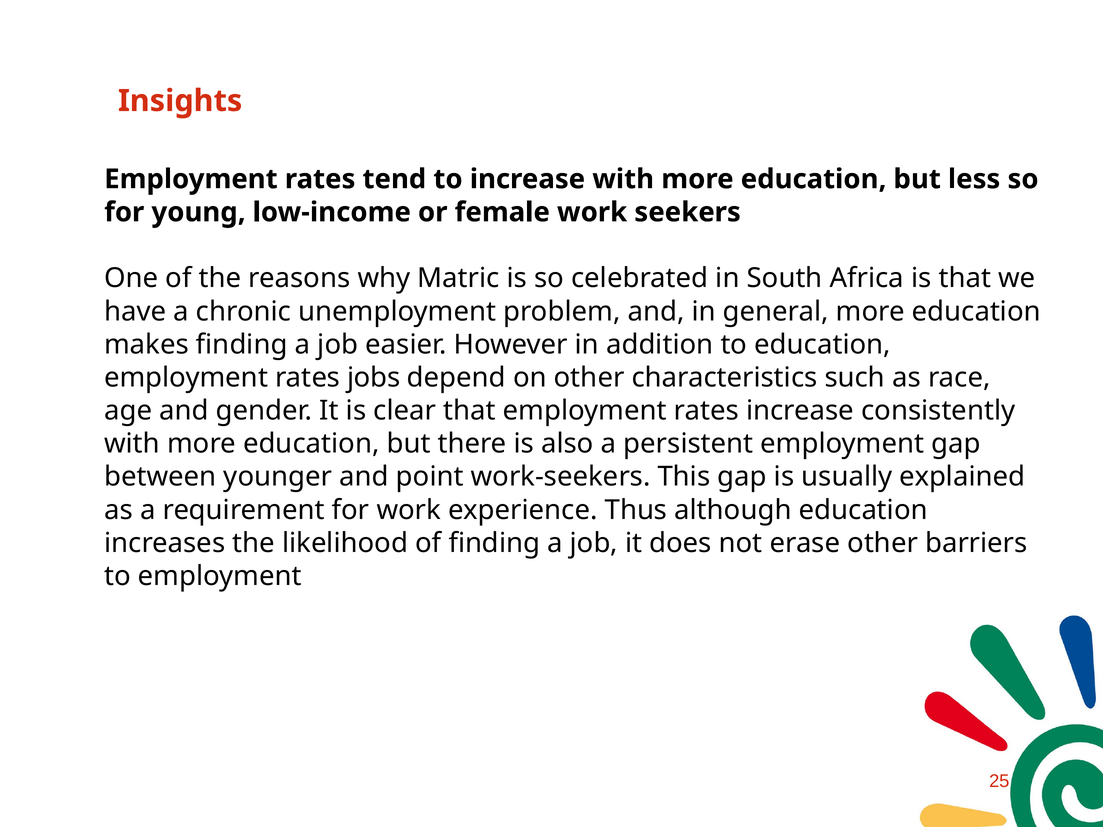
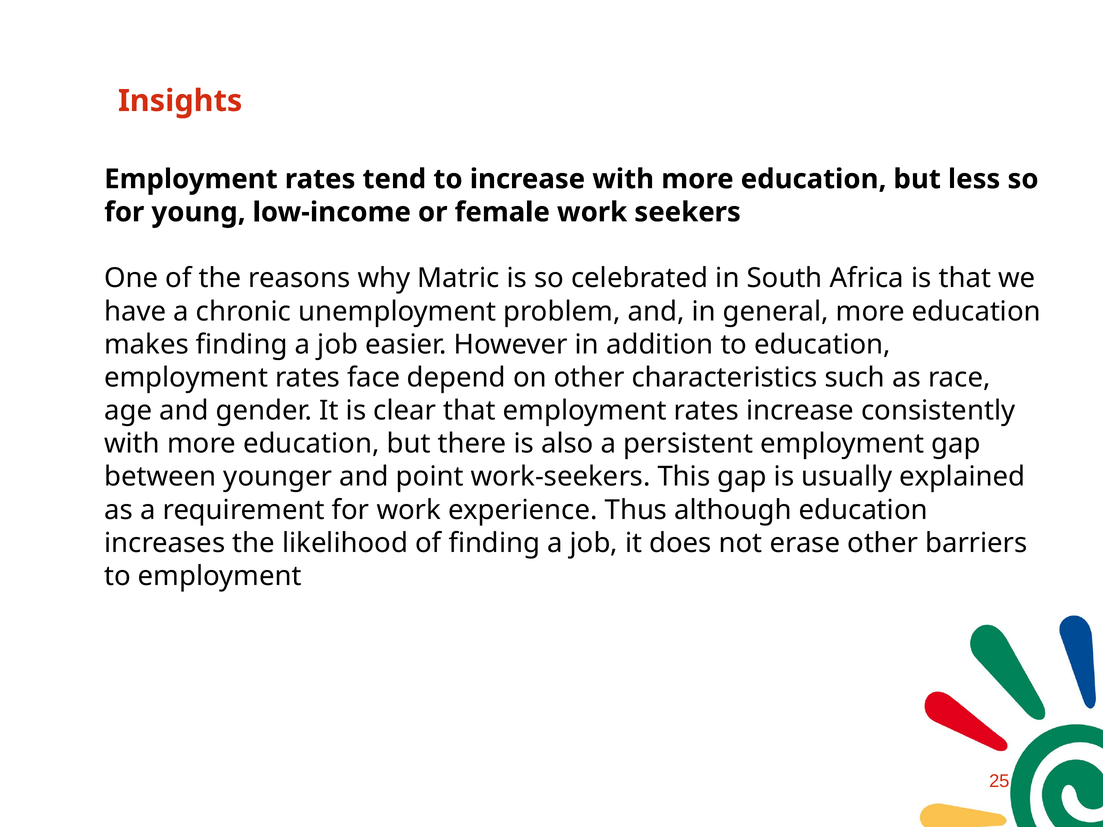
jobs: jobs -> face
